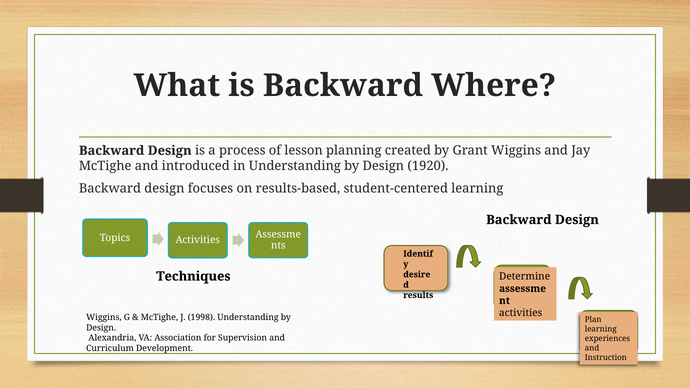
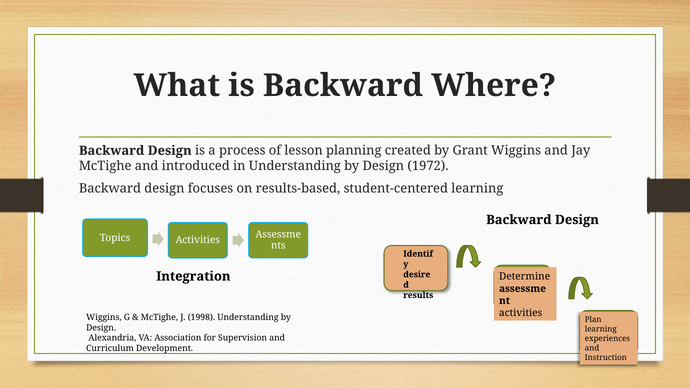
1920: 1920 -> 1972
Techniques: Techniques -> Integration
